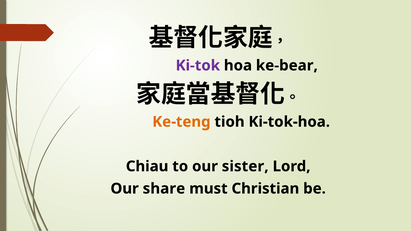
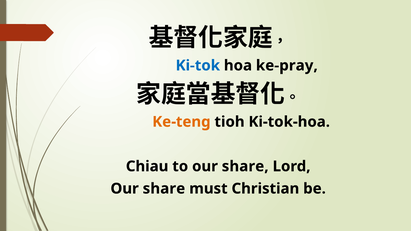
Ki-tok colour: purple -> blue
ke-bear: ke-bear -> ke-pray
to our sister: sister -> share
